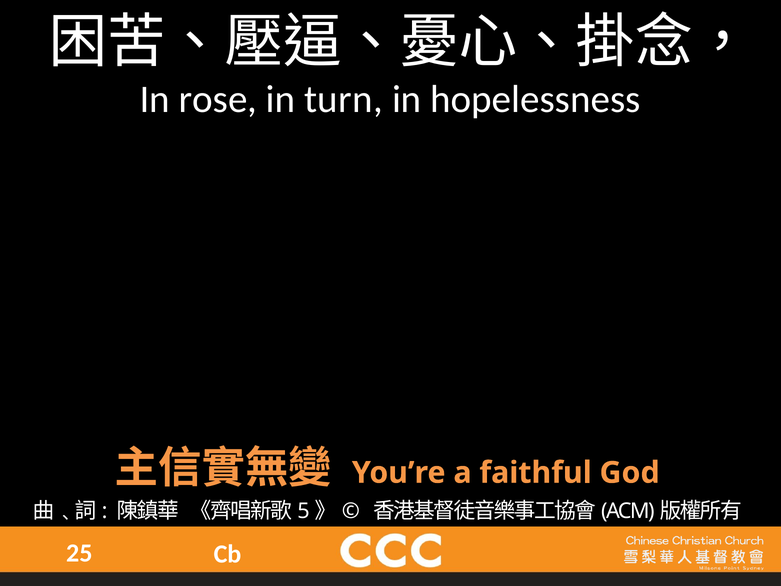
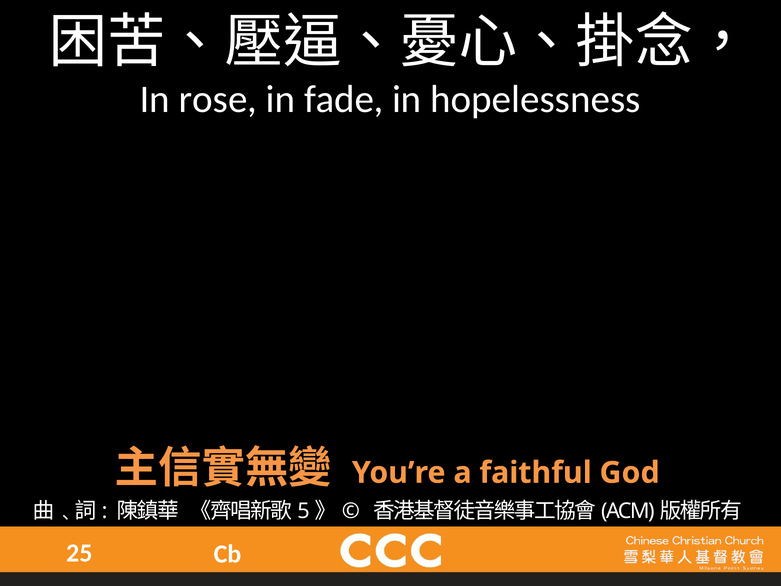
turn: turn -> fade
